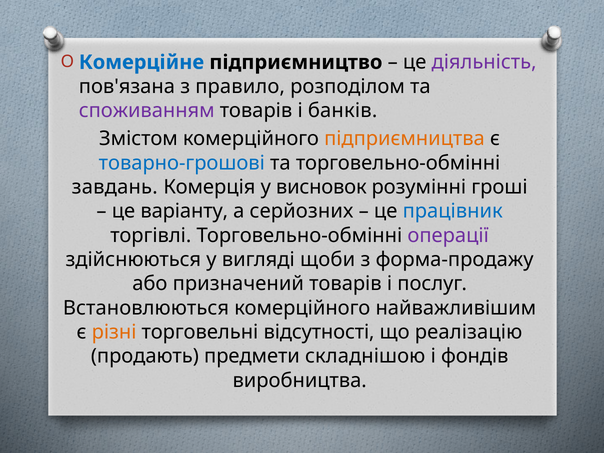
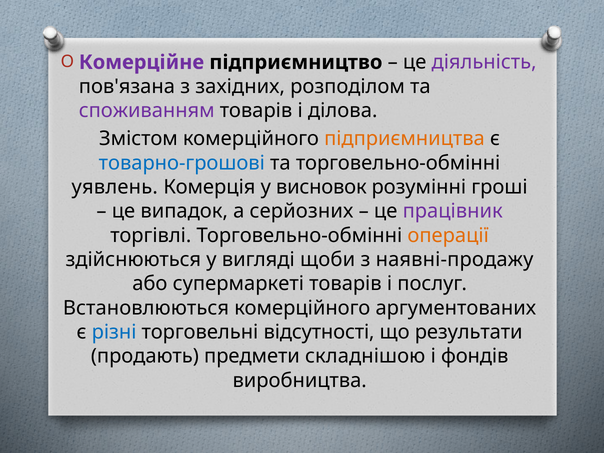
Комерційне colour: blue -> purple
правило: правило -> західних
банків: банків -> ділова
завдань: завдань -> уявлень
варіанту: варіанту -> випадок
працівник colour: blue -> purple
операції colour: purple -> orange
форма-продажу: форма-продажу -> наявні-продажу
призначений: призначений -> супермаркеті
найважливішим: найважливішим -> аргументованих
різні colour: orange -> blue
реалізацію: реалізацію -> результати
